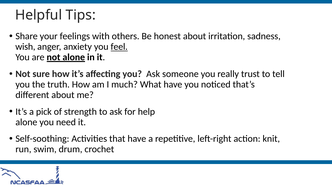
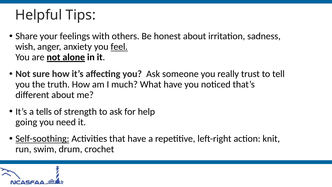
pick: pick -> tells
alone at (26, 122): alone -> going
Self-soothing underline: none -> present
